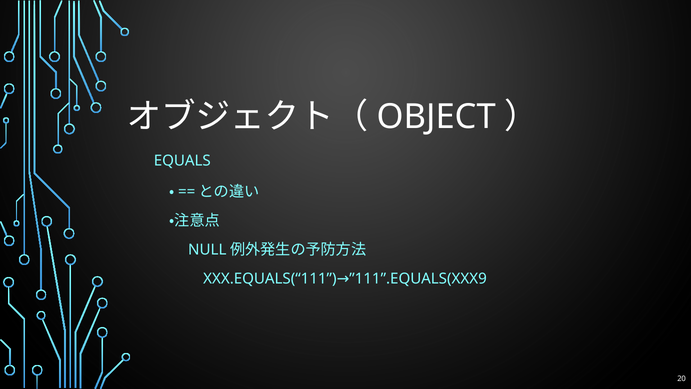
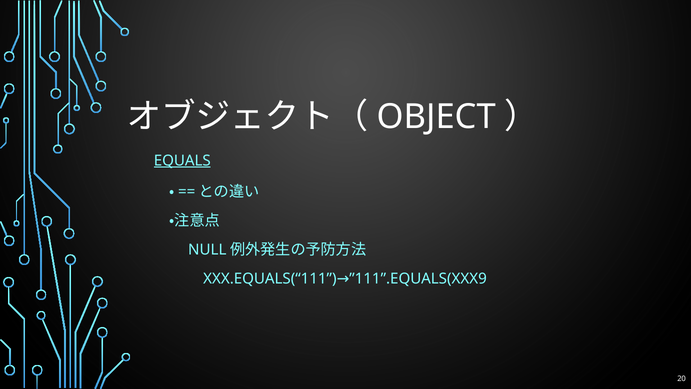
EQUALS underline: none -> present
